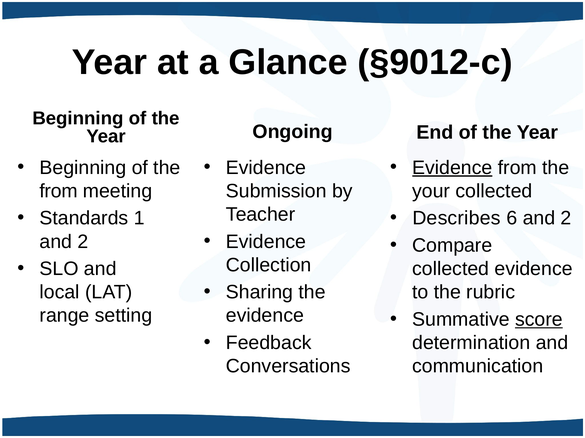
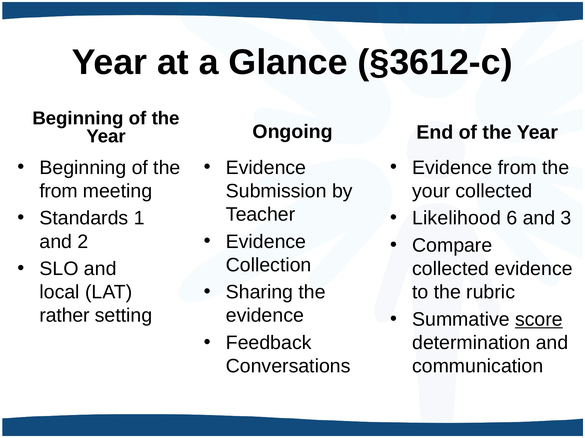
§9012-c: §9012-c -> §3612-c
Evidence at (452, 168) underline: present -> none
Describes: Describes -> Likelihood
6 and 2: 2 -> 3
range: range -> rather
